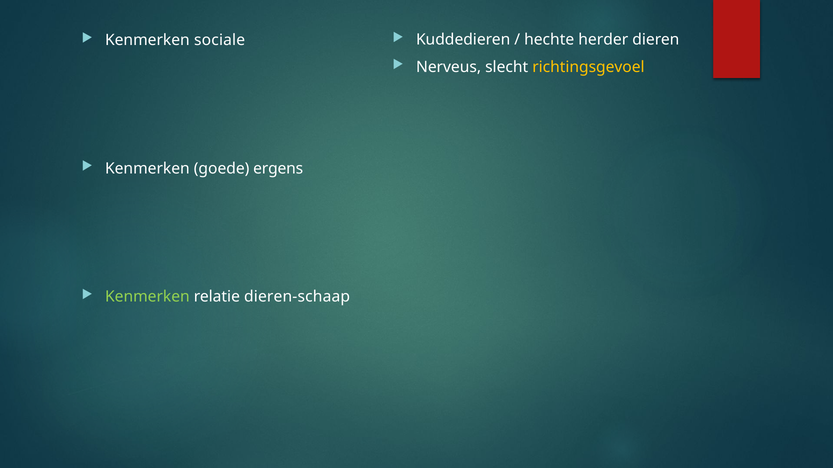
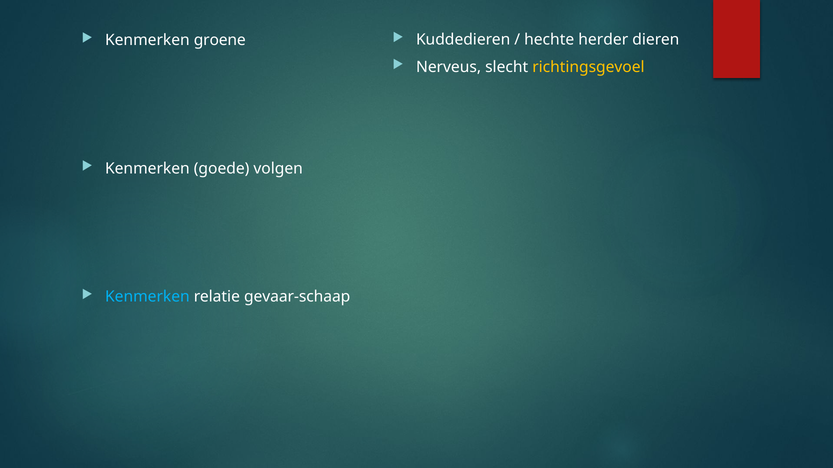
sociale: sociale -> groene
ergens: ergens -> volgen
Kenmerken at (147, 297) colour: light green -> light blue
dieren-schaap: dieren-schaap -> gevaar-schaap
